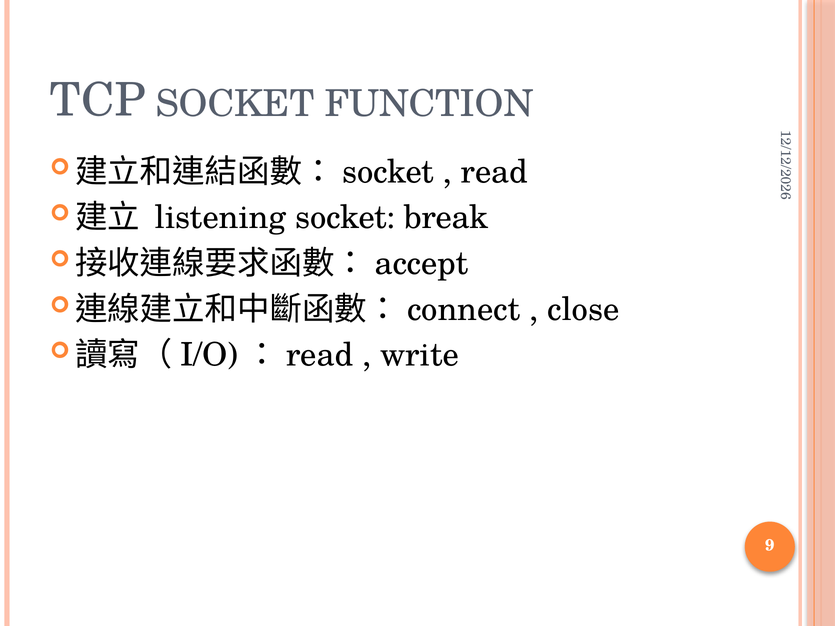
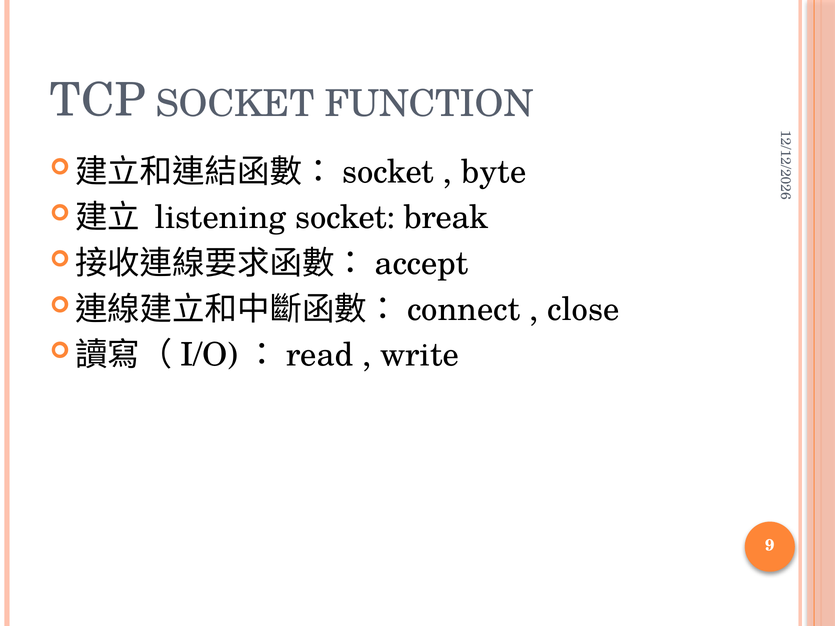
read: read -> byte
